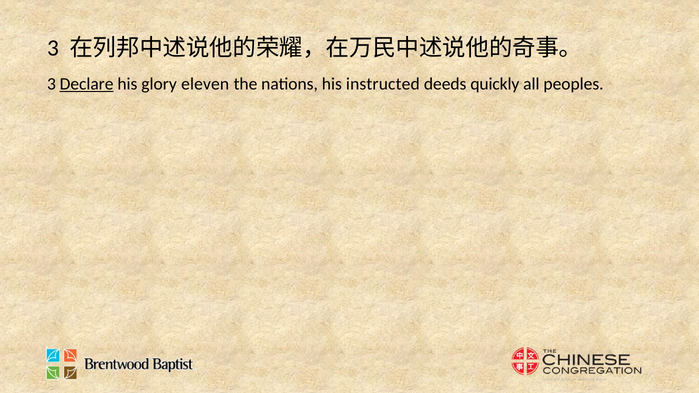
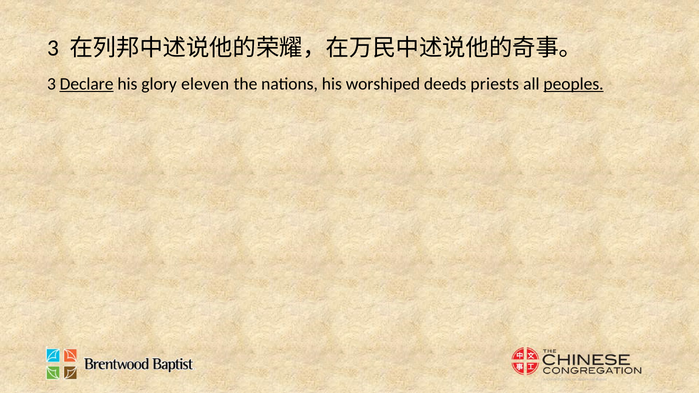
instructed: instructed -> worshiped
quickly: quickly -> priests
peoples underline: none -> present
